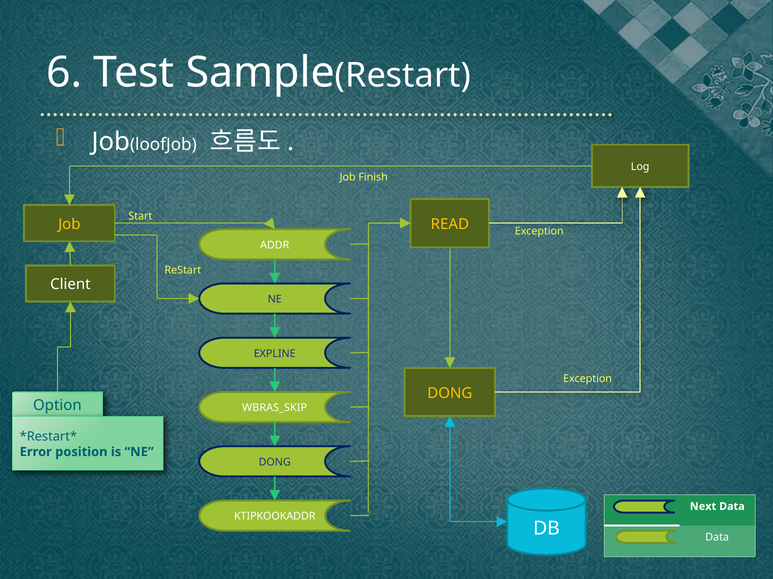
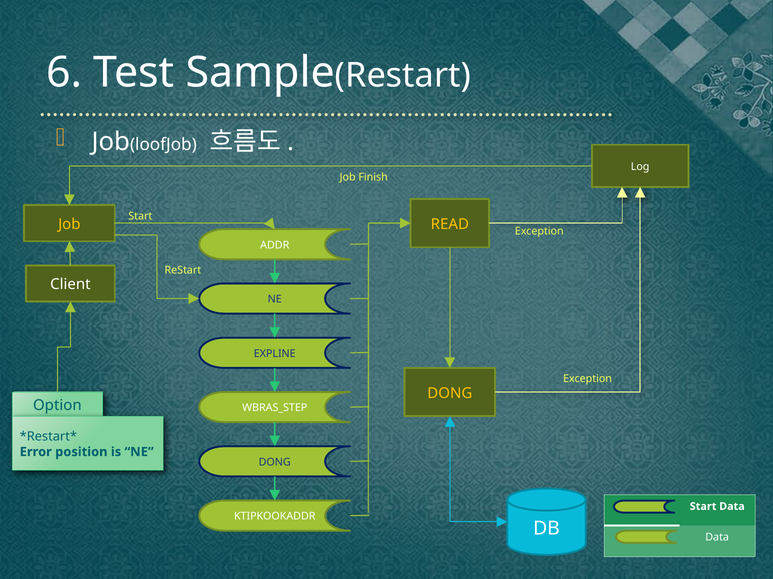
WBRAS_SKIP: WBRAS_SKIP -> WBRAS_STEP
Next at (703, 507): Next -> Start
